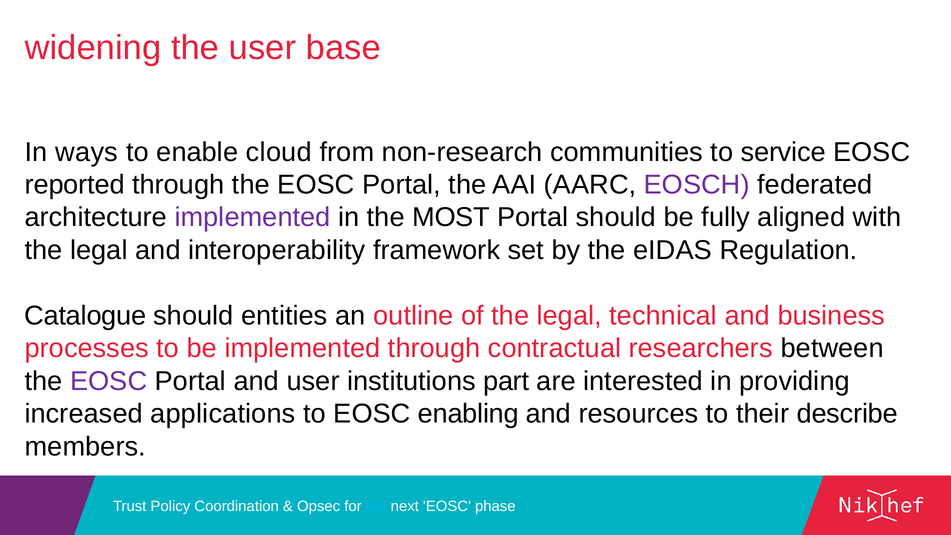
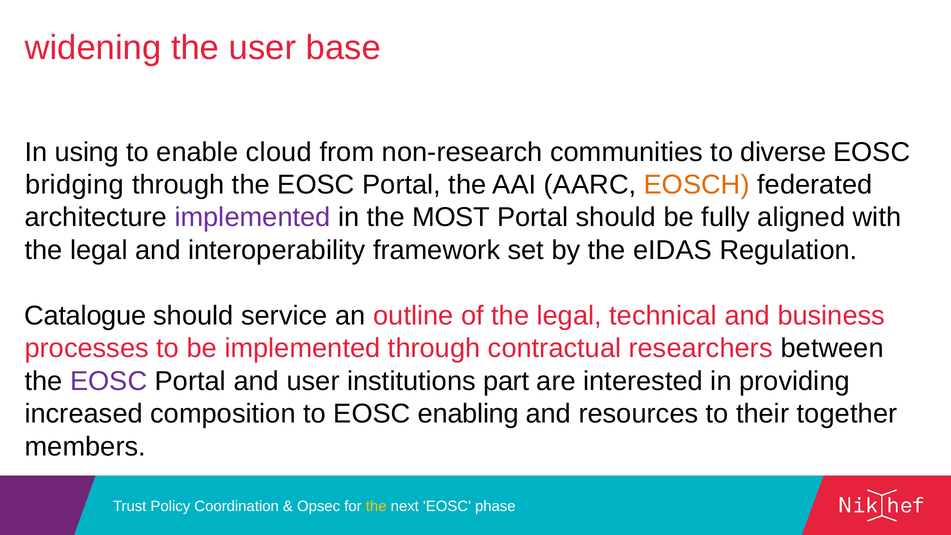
ways: ways -> using
service: service -> diverse
reported: reported -> bridging
EOSCH colour: purple -> orange
entities: entities -> service
applications: applications -> composition
describe: describe -> together
the at (376, 506) colour: light blue -> yellow
